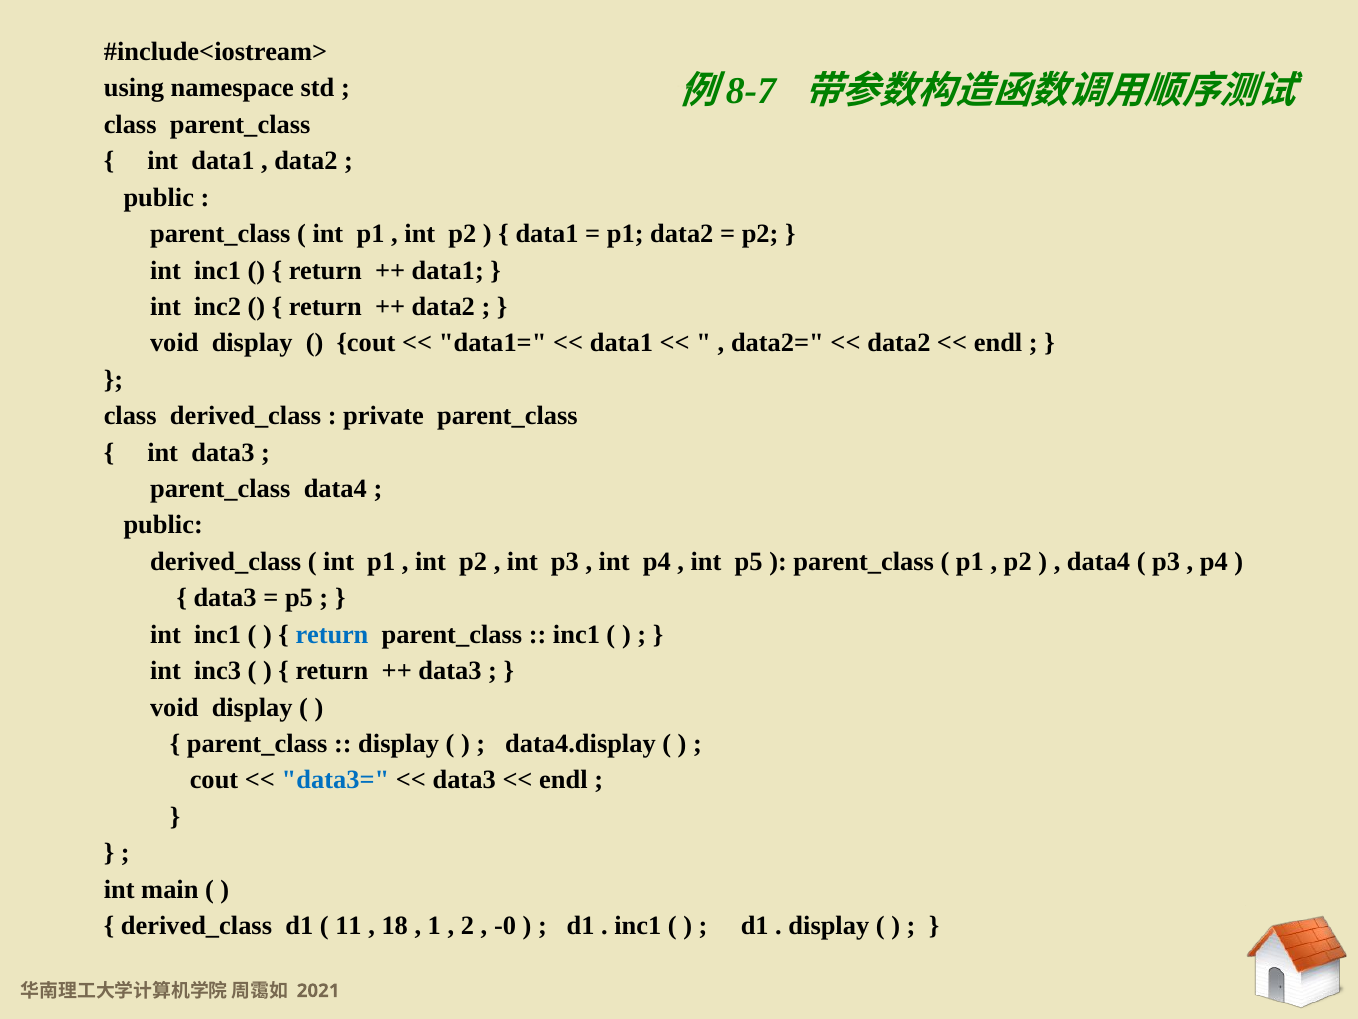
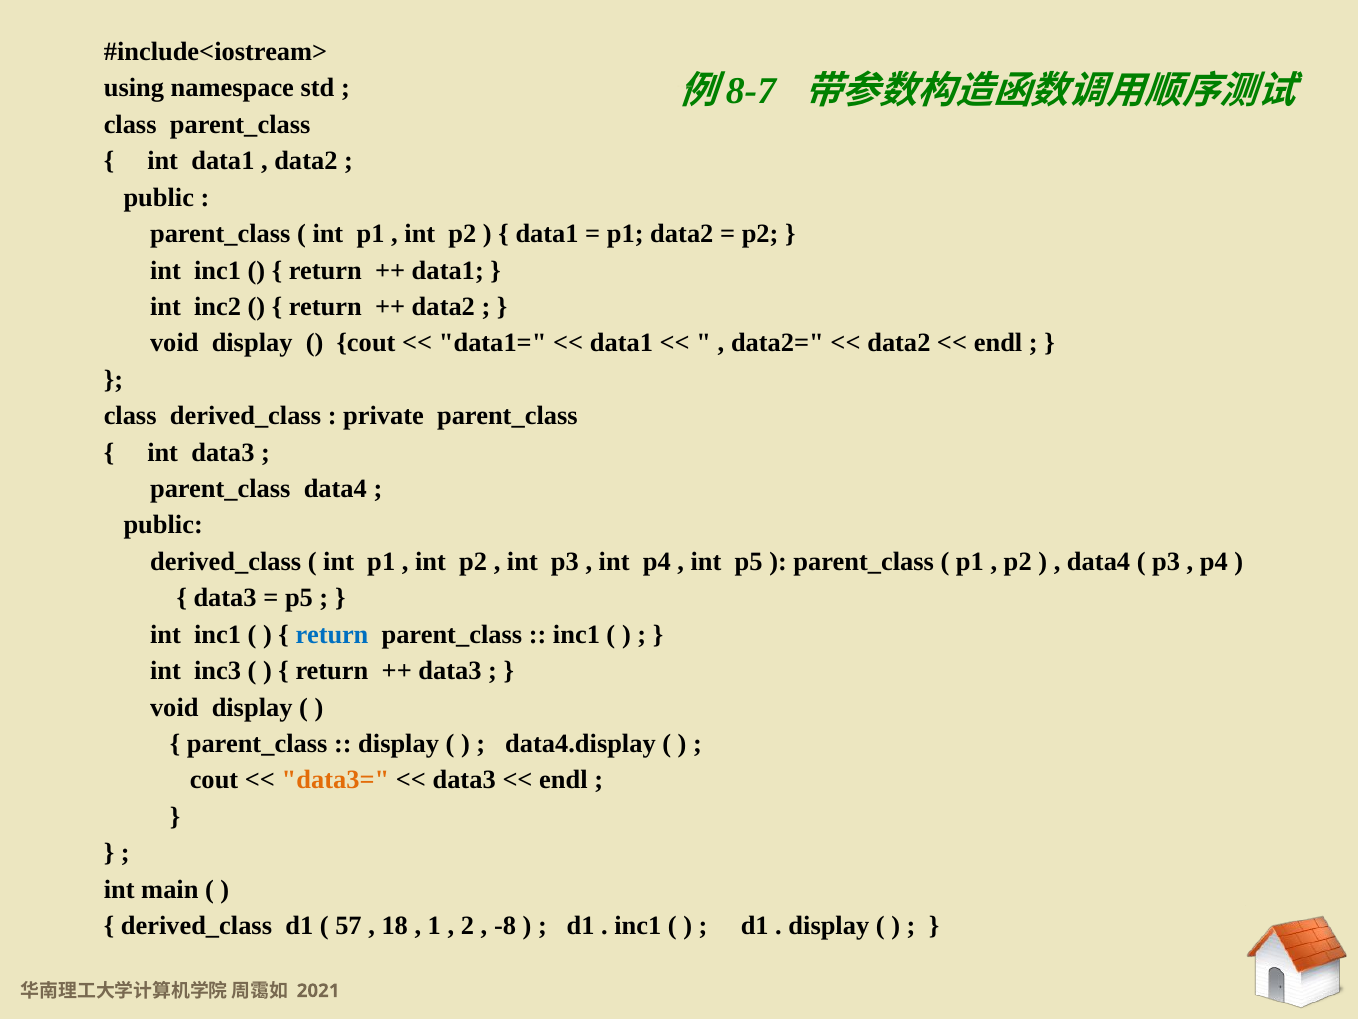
data3= colour: blue -> orange
11: 11 -> 57
-0: -0 -> -8
